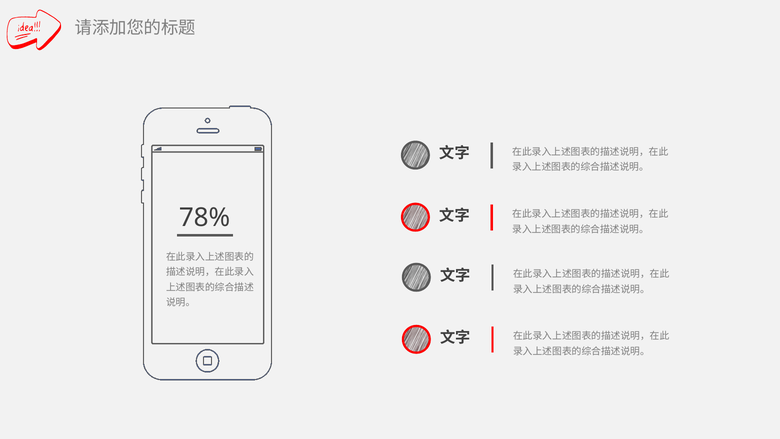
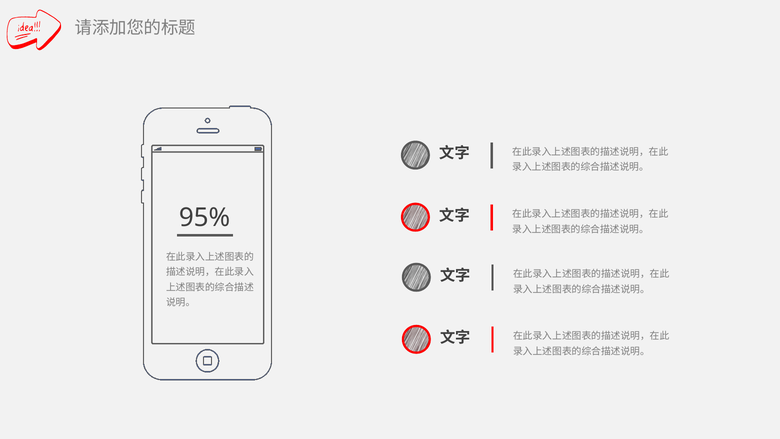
78%: 78% -> 95%
